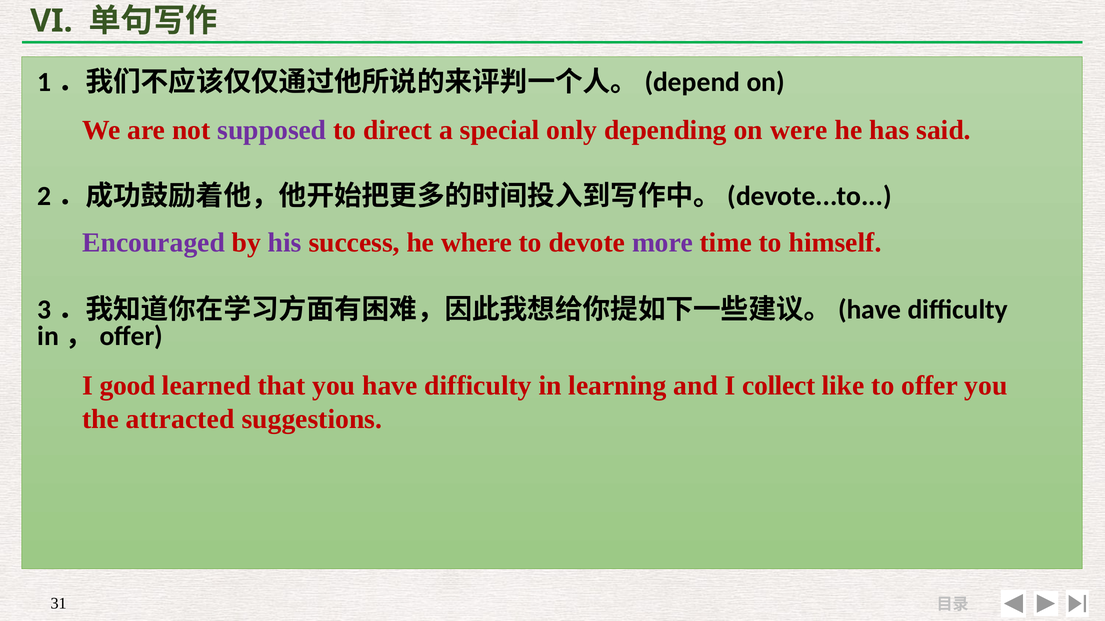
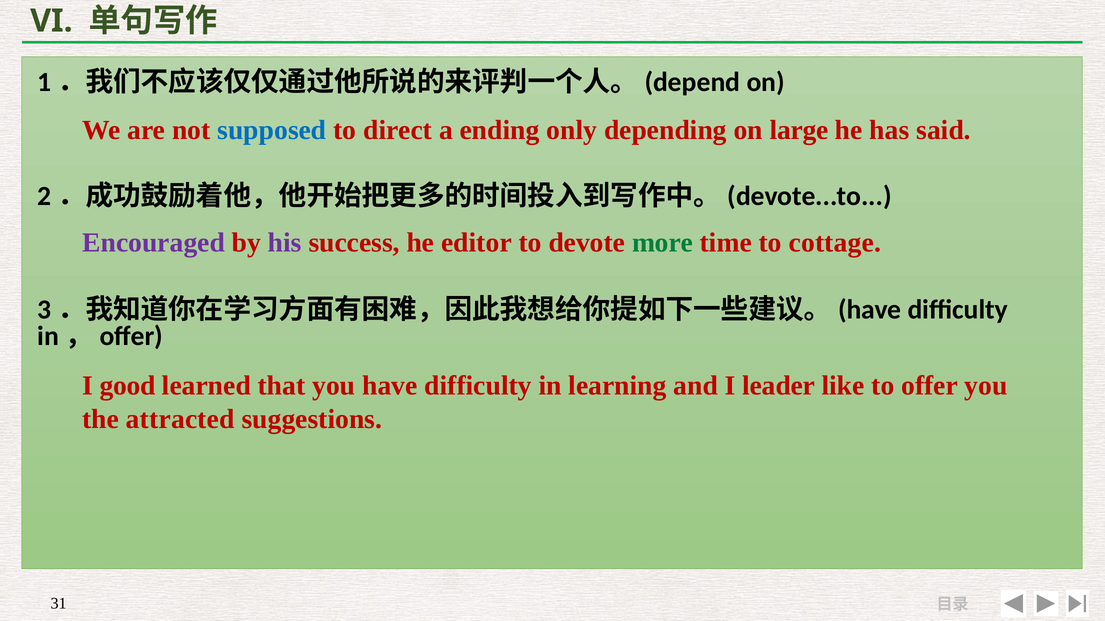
supposed colour: purple -> blue
special: special -> ending
were: were -> large
where: where -> editor
more colour: purple -> green
himself: himself -> cottage
collect: collect -> leader
